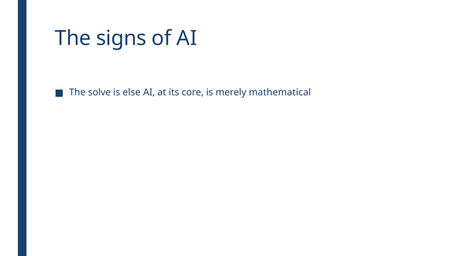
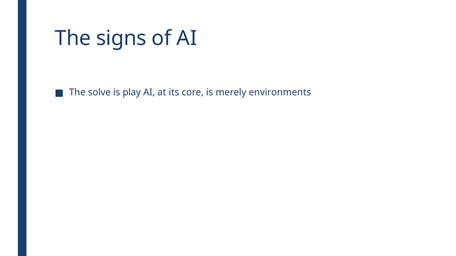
else: else -> play
mathematical: mathematical -> environments
